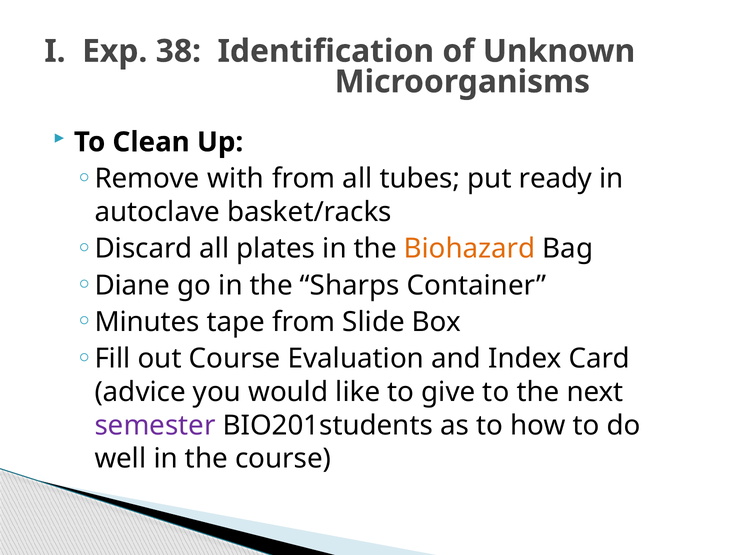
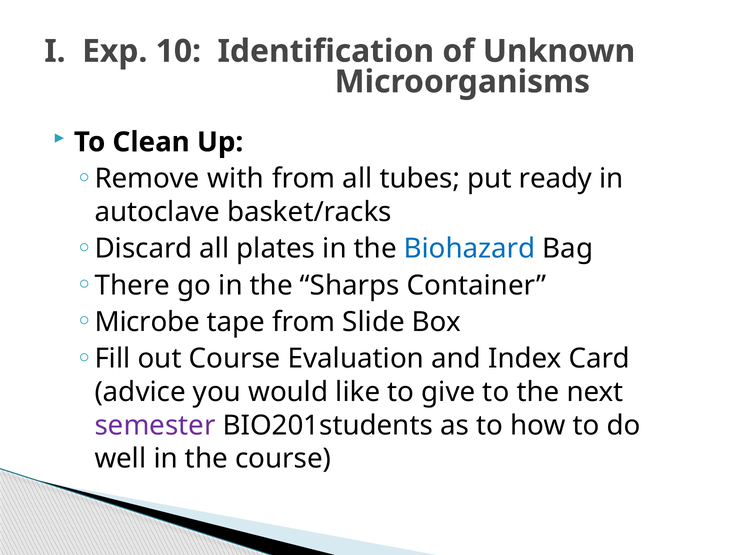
38: 38 -> 10
Biohazard colour: orange -> blue
Diane: Diane -> There
Minutes: Minutes -> Microbe
